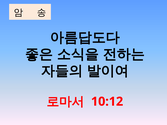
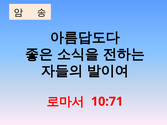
10:12: 10:12 -> 10:71
